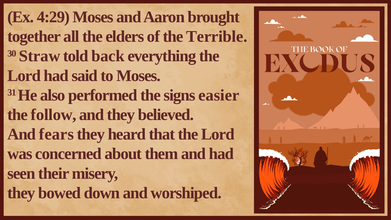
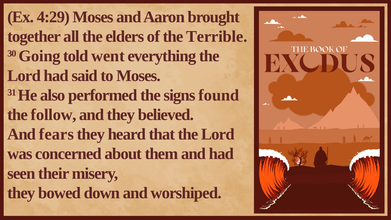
Straw: Straw -> Going
back: back -> went
easier: easier -> found
